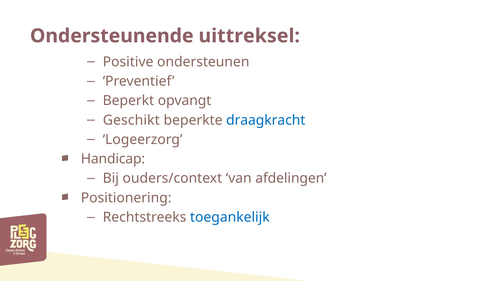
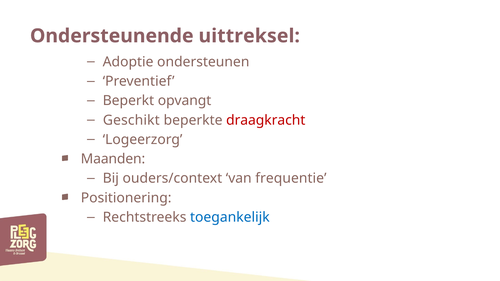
Positive: Positive -> Adoptie
draagkracht colour: blue -> red
Handicap: Handicap -> Maanden
afdelingen: afdelingen -> frequentie
